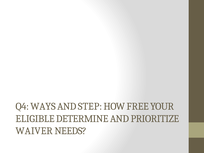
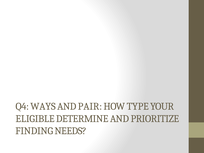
STEP: STEP -> PAIR
FREE: FREE -> TYPE
WAIVER: WAIVER -> FINDING
